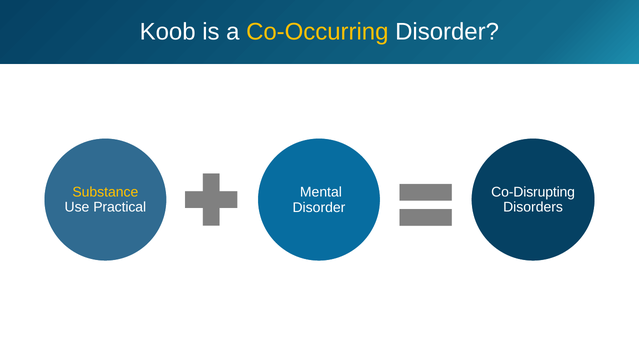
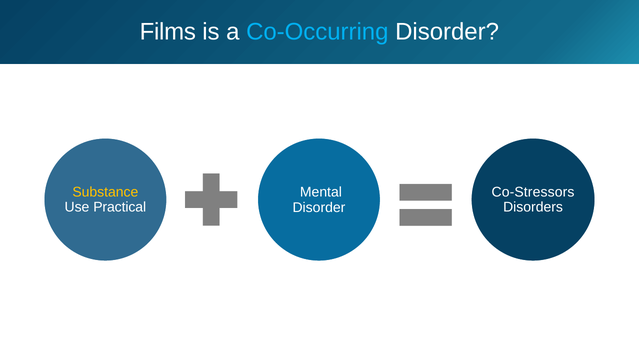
Koob: Koob -> Films
Co-Occurring colour: yellow -> light blue
Co-Disrupting: Co-Disrupting -> Co-Stressors
